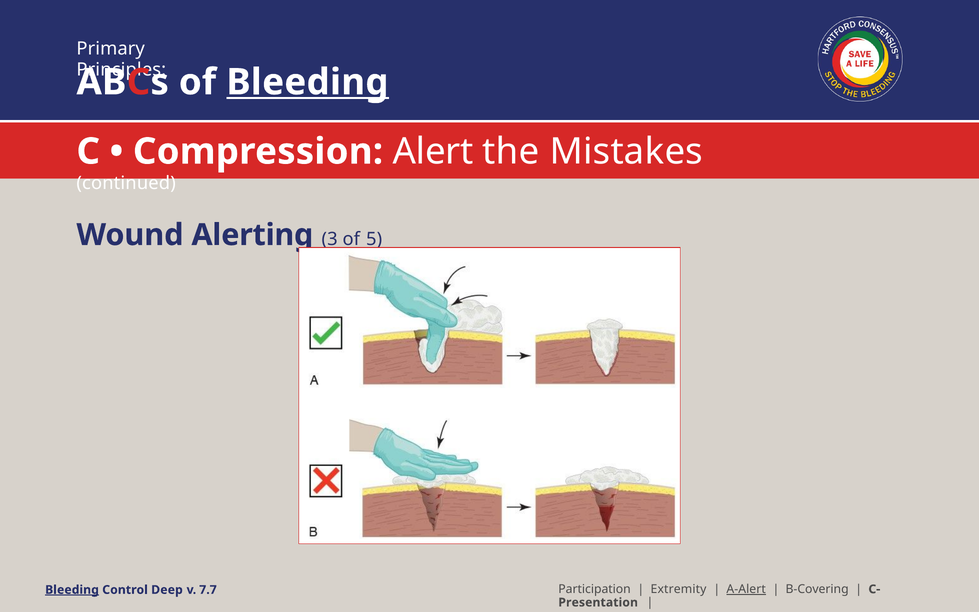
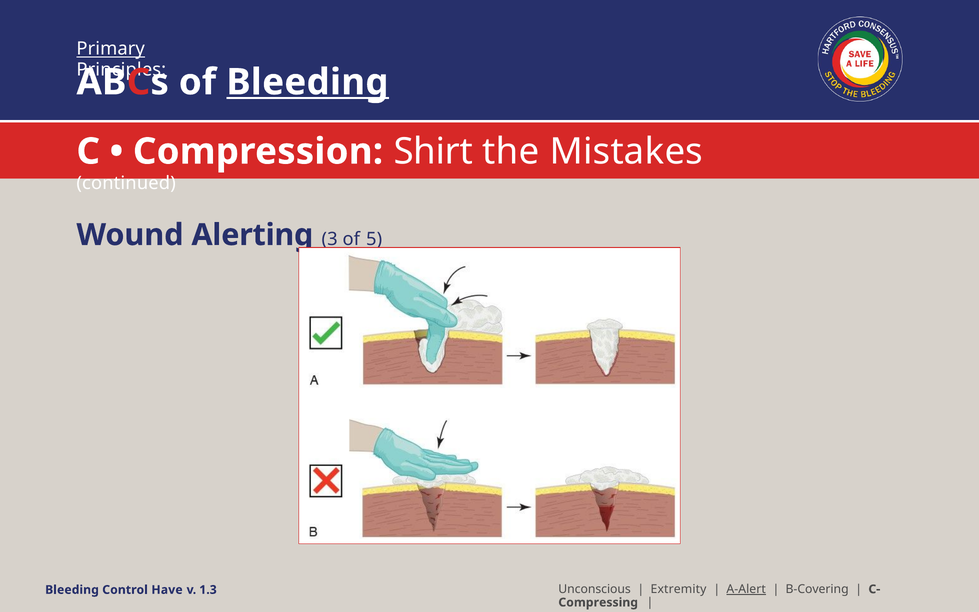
Primary underline: none -> present
Alert: Alert -> Shirt
Participation: Participation -> Unconscious
Bleeding at (72, 590) underline: present -> none
Deep: Deep -> Have
7.7: 7.7 -> 1.3
Presentation: Presentation -> Compressing
